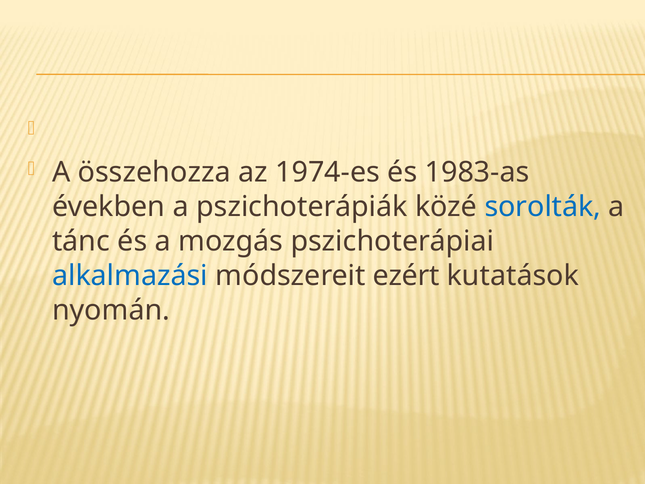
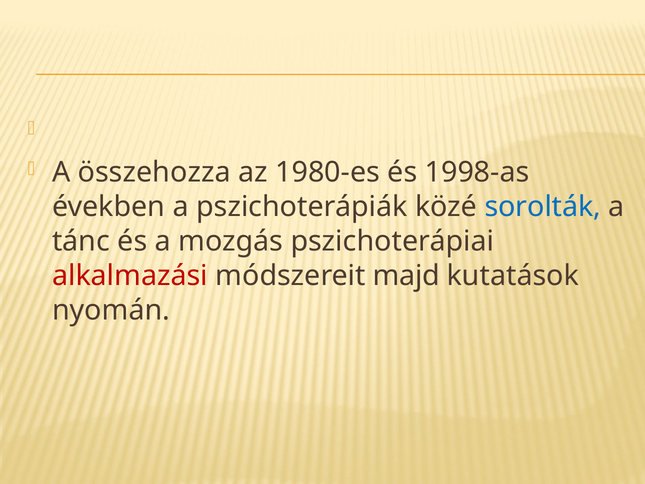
1974-es: 1974-es -> 1980-es
1983-as: 1983-as -> 1998-as
alkalmazási colour: blue -> red
ezért: ezért -> majd
